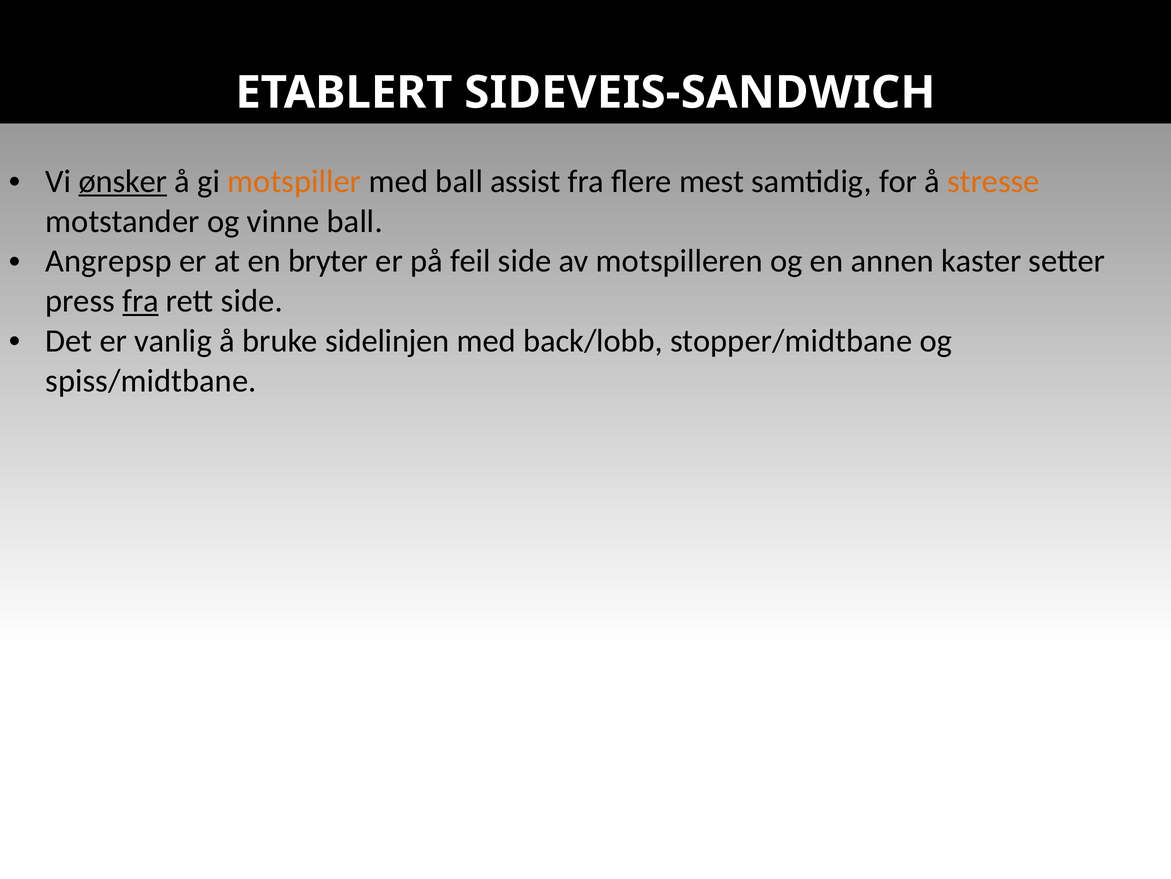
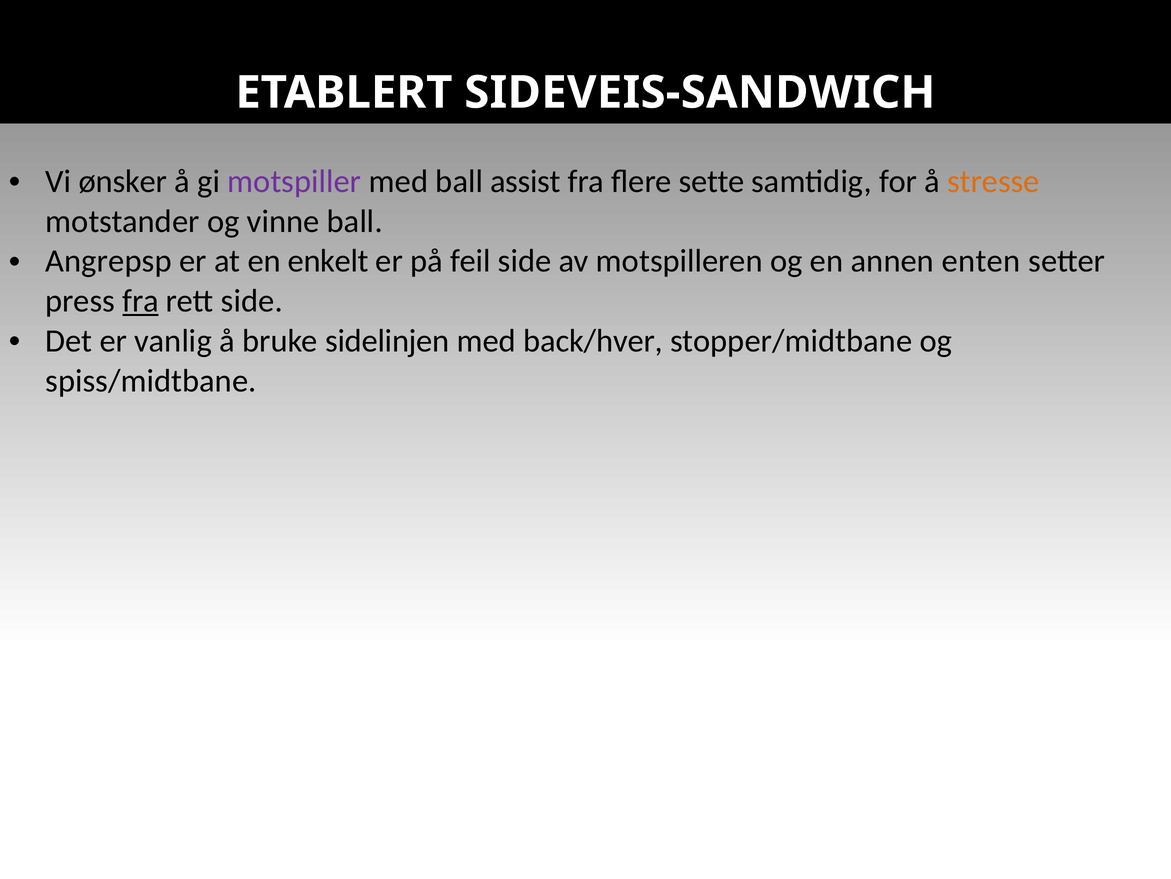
ønsker underline: present -> none
motspiller colour: orange -> purple
mest: mest -> sette
bryter: bryter -> enkelt
kaster: kaster -> enten
back/lobb: back/lobb -> back/hver
